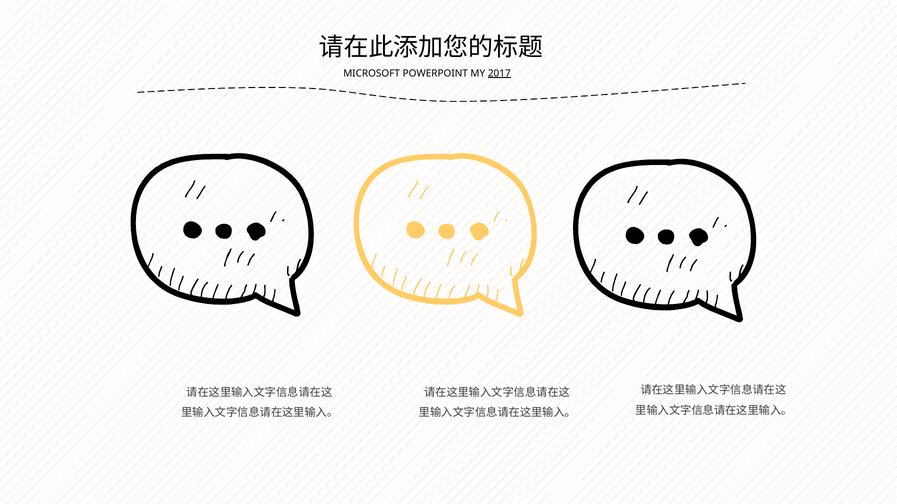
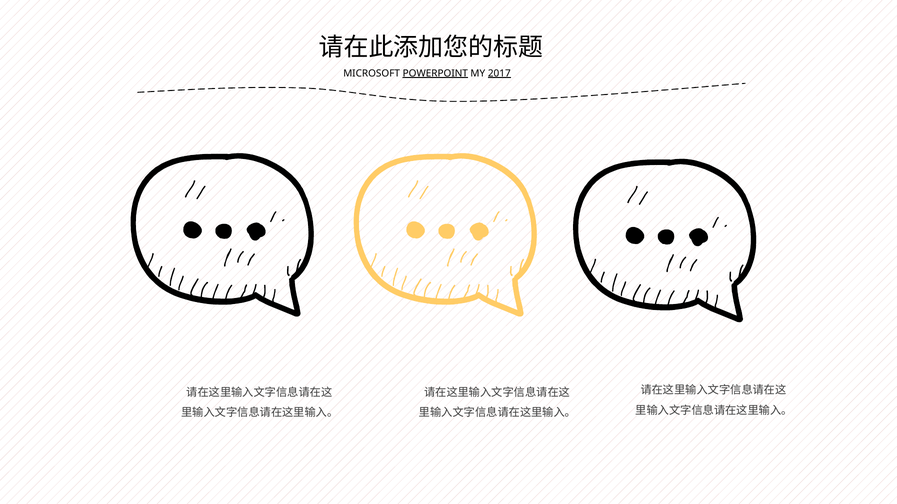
POWERPOINT underline: none -> present
